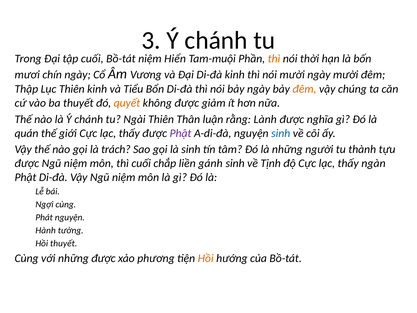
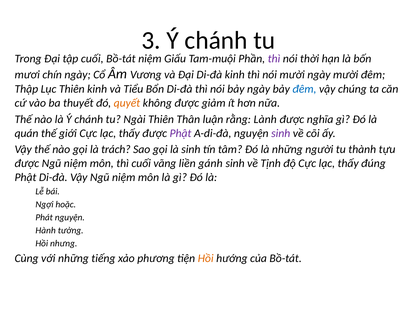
Hiển: Hiển -> Giấu
thì at (274, 58) colour: orange -> purple
đêm at (304, 89) colour: orange -> blue
sinh at (281, 133) colour: blue -> purple
chắp: chắp -> vãng
ngàn: ngàn -> đúng
Ngợi cùng: cùng -> hoặc
Hồi thuyết: thuyết -> nhưng
những được: được -> tiếng
